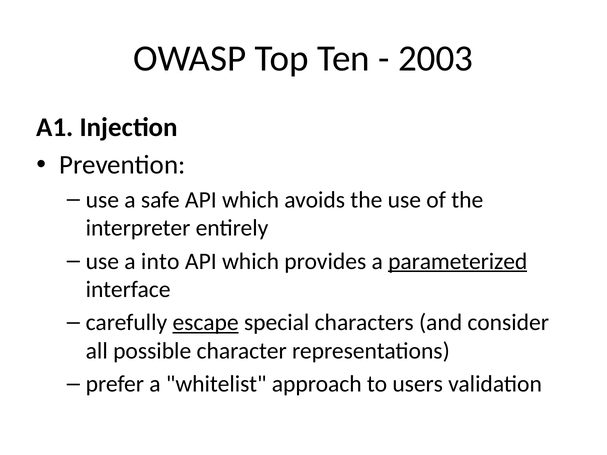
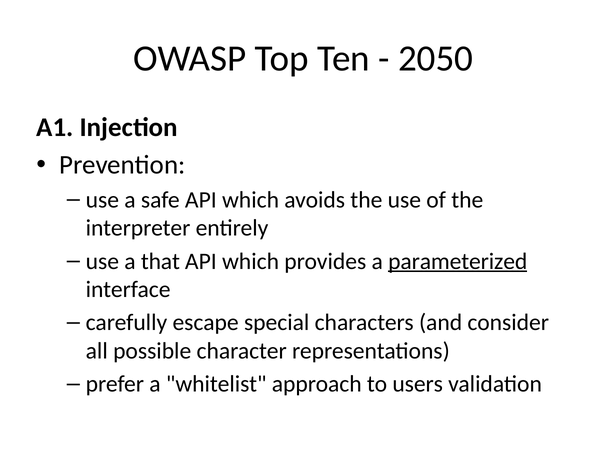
2003: 2003 -> 2050
into: into -> that
escape underline: present -> none
